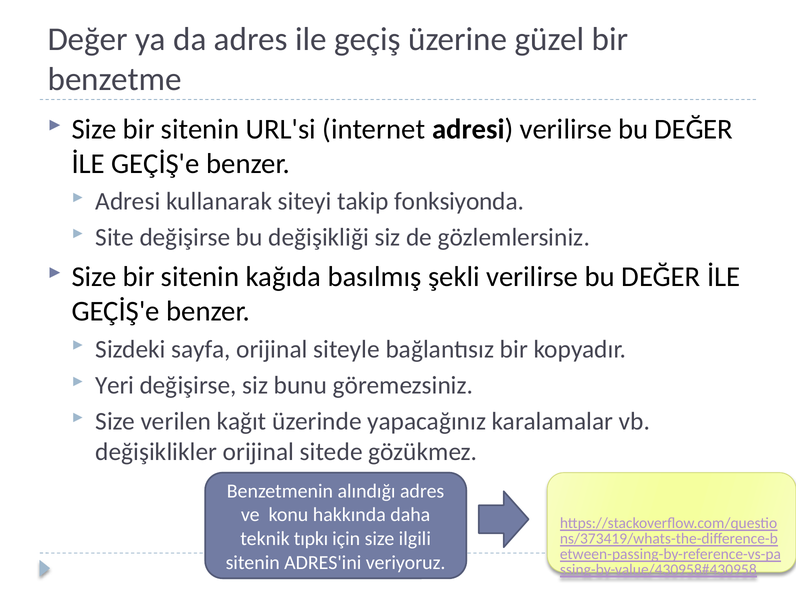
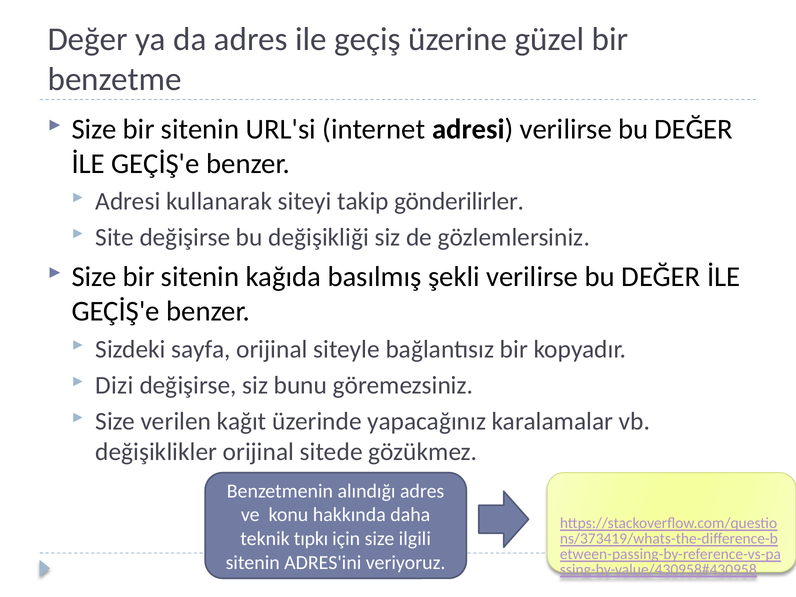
fonksiyonda: fonksiyonda -> gönderilirler
Yeri: Yeri -> Dizi
